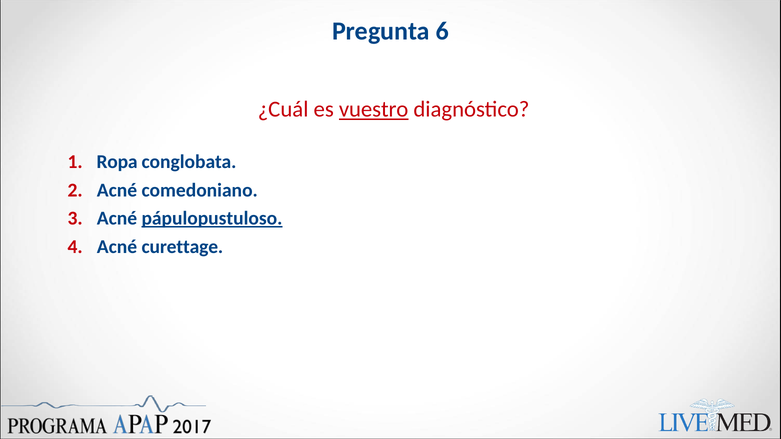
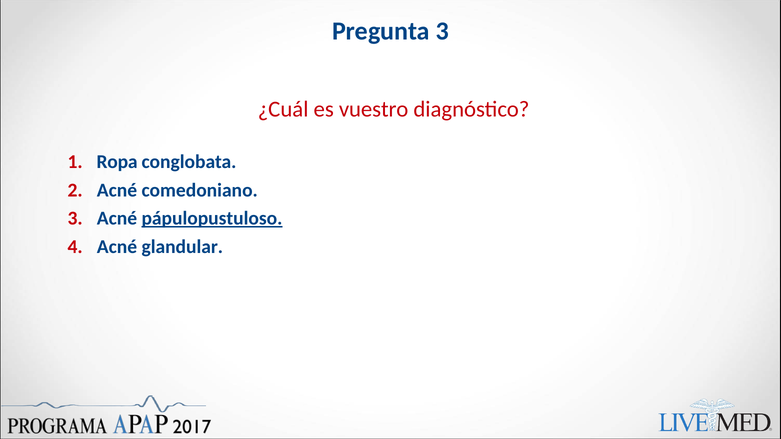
Pregunta 6: 6 -> 3
vuestro underline: present -> none
curettage: curettage -> glandular
